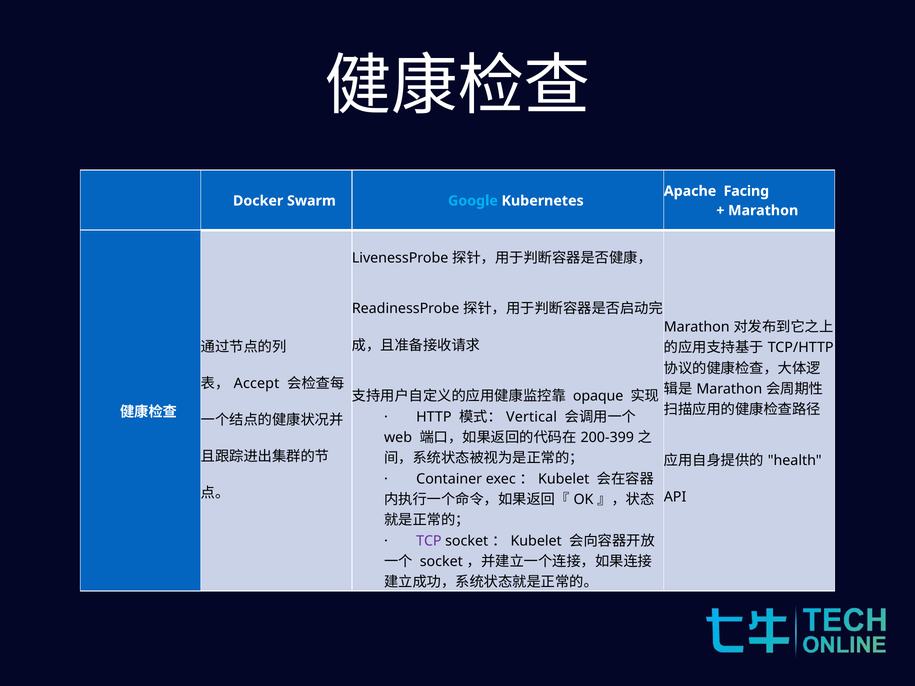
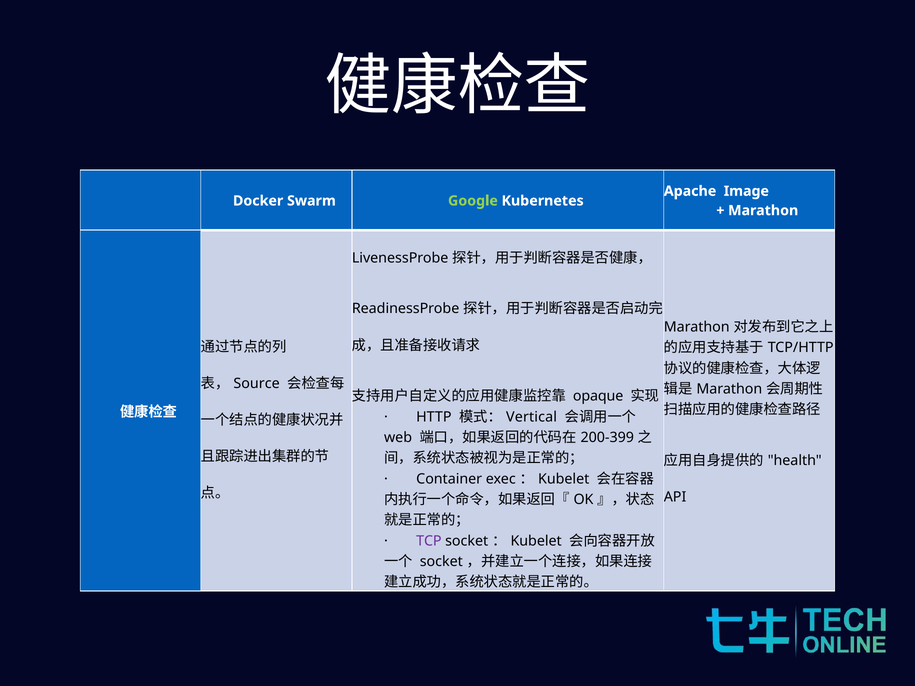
Facing: Facing -> Image
Google colour: light blue -> light green
Accept: Accept -> Source
